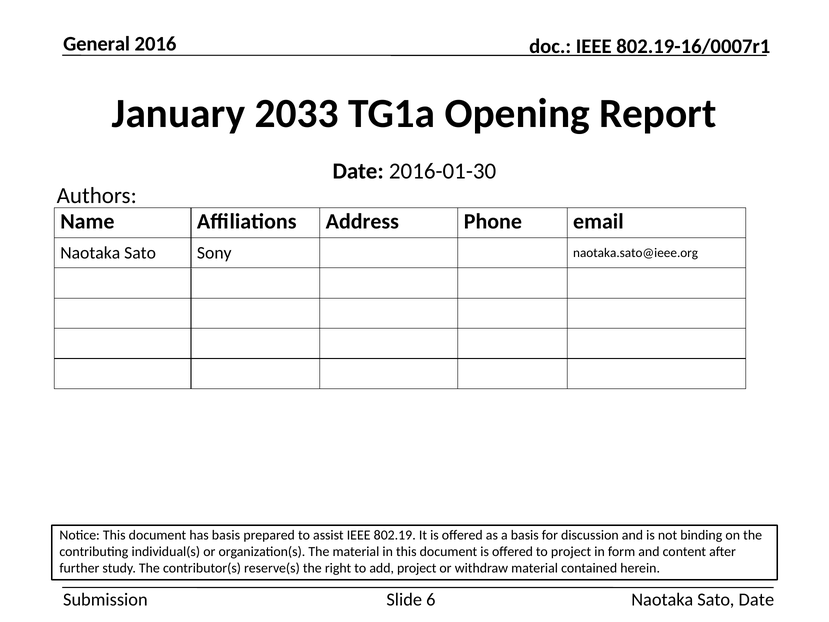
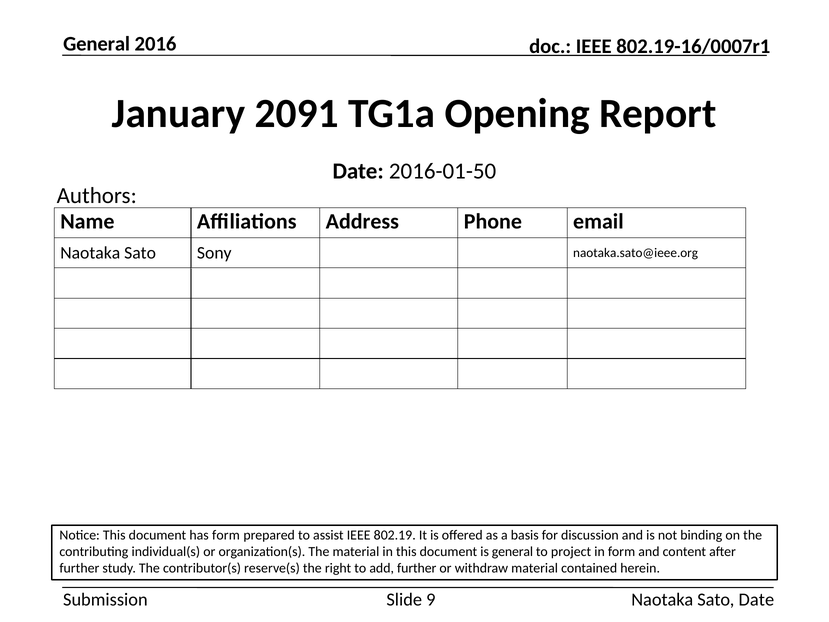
2033: 2033 -> 2091
2016-01-30: 2016-01-30 -> 2016-01-50
has basis: basis -> form
document is offered: offered -> general
add project: project -> further
6: 6 -> 9
